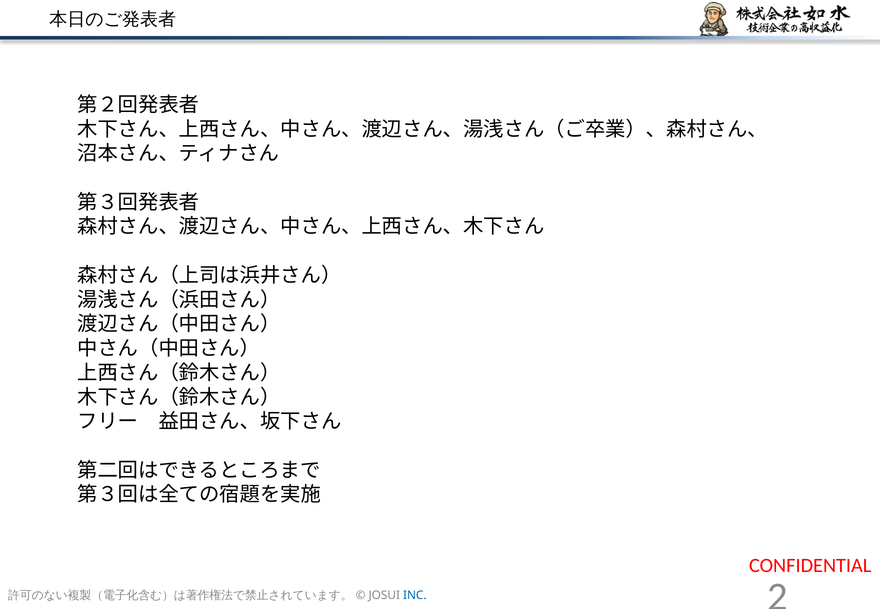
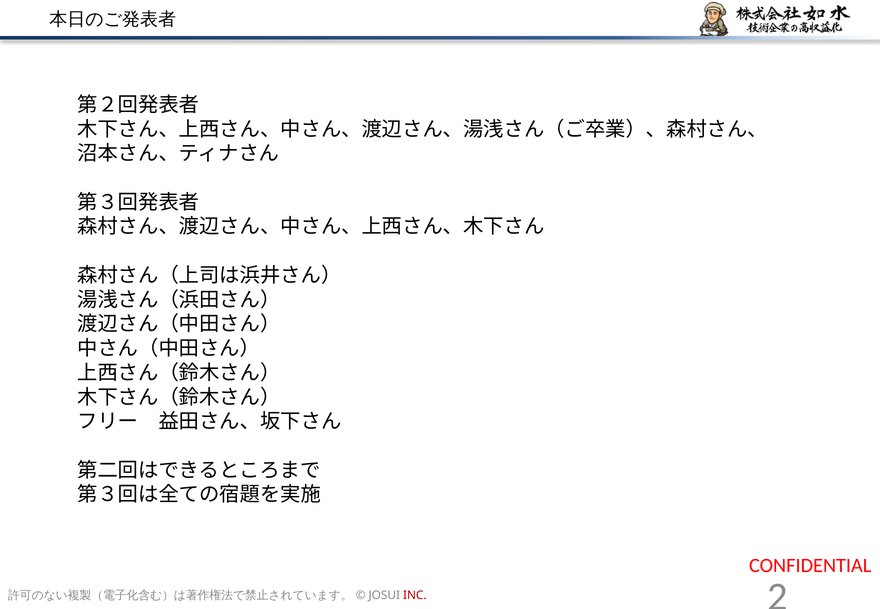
INC colour: blue -> red
